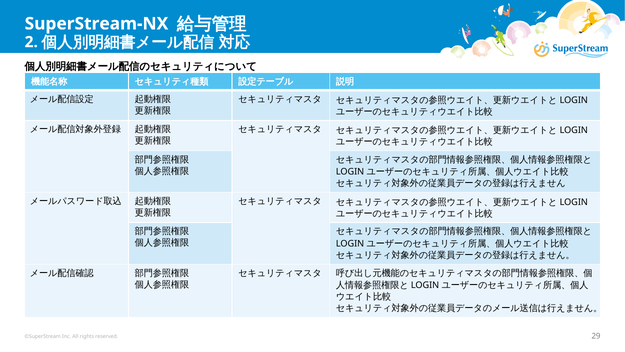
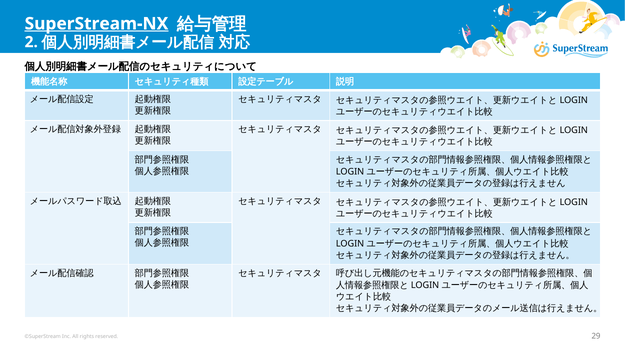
SuperStream-NX underline: none -> present
